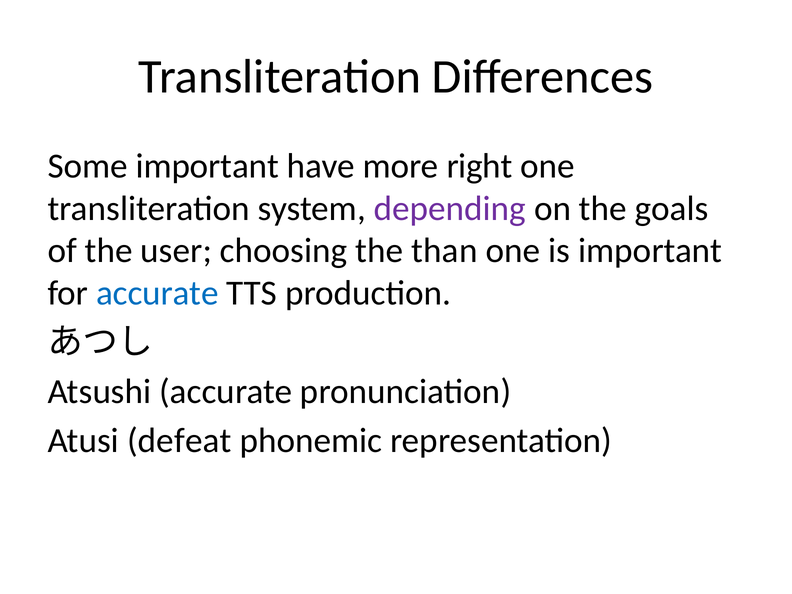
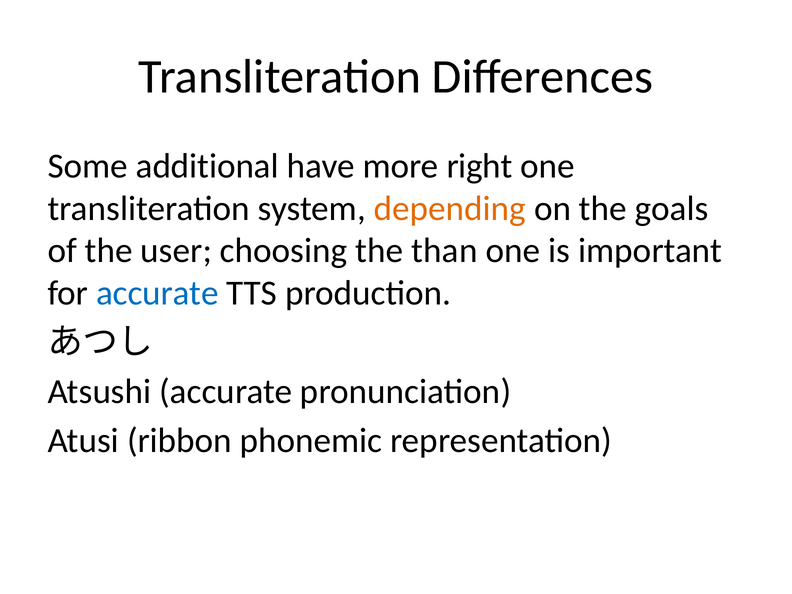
Some important: important -> additional
depending colour: purple -> orange
defeat: defeat -> ribbon
